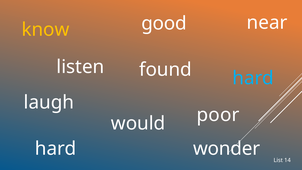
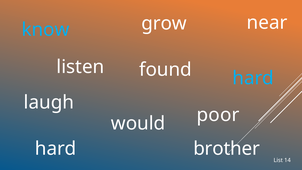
good: good -> grow
know colour: yellow -> light blue
wonder: wonder -> brother
